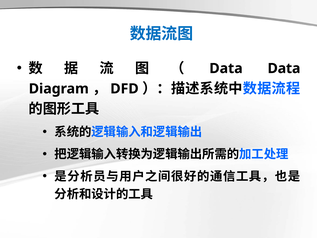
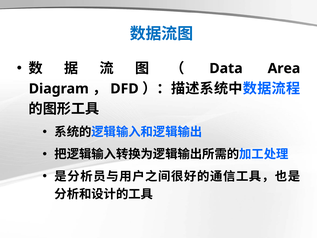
Data at (284, 68): Data -> Area
